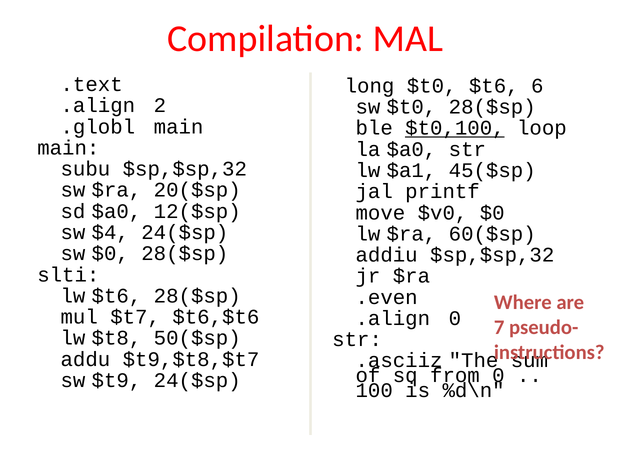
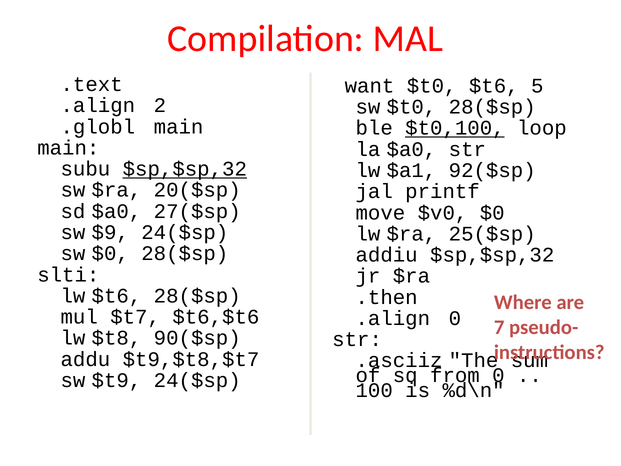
long: long -> want
6: 6 -> 5
$sp,$sp,32 at (185, 169) underline: none -> present
45($sp: 45($sp -> 92($sp
12($sp: 12($sp -> 27($sp
$4: $4 -> $9
60($sp: 60($sp -> 25($sp
.even: .even -> .then
50($sp: 50($sp -> 90($sp
